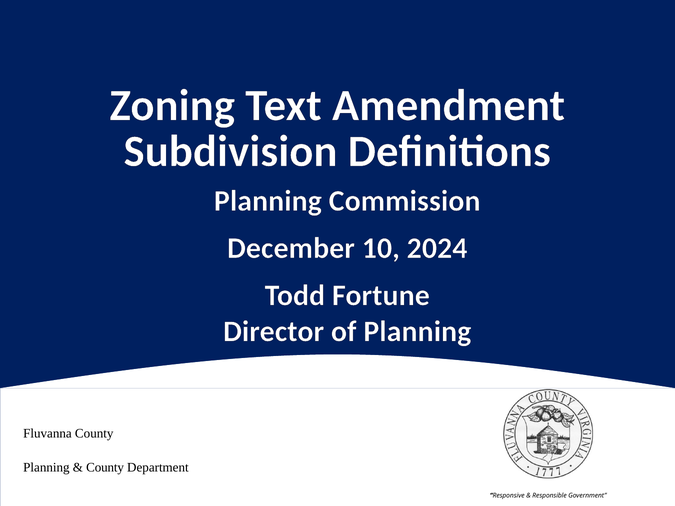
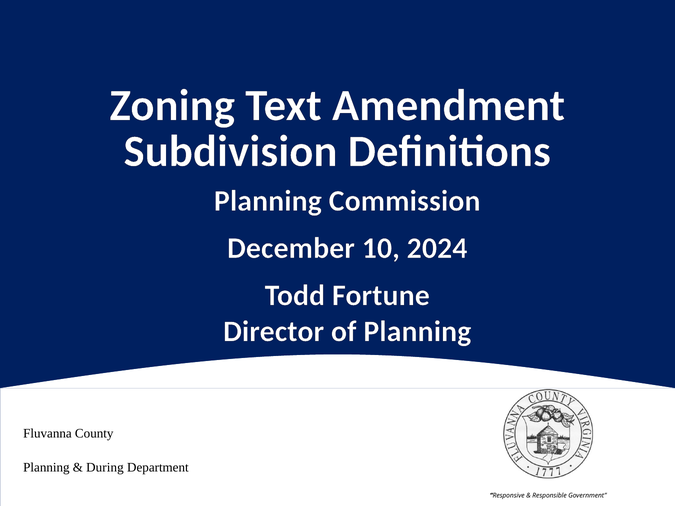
County at (105, 468): County -> During
